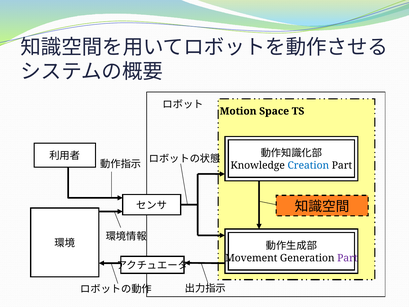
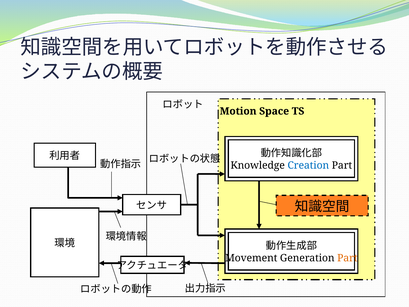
Part at (347, 258) colour: purple -> orange
